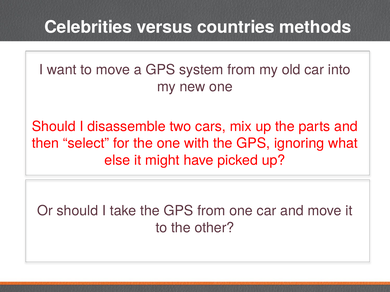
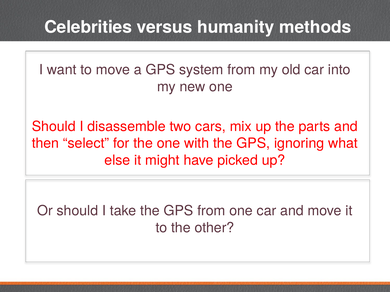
countries: countries -> humanity
